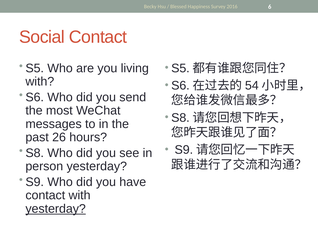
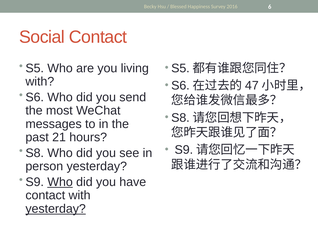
54: 54 -> 47
26: 26 -> 21
Who at (60, 182) underline: none -> present
